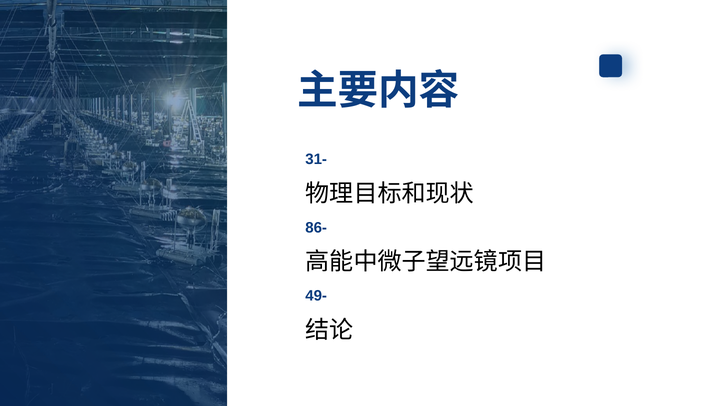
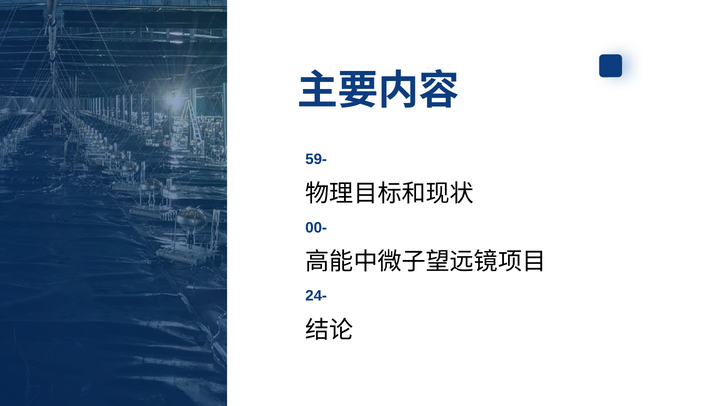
31-: 31- -> 59-
86-: 86- -> 00-
49-: 49- -> 24-
